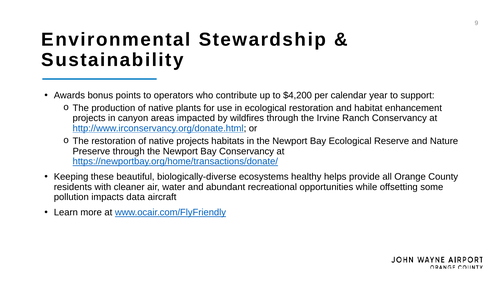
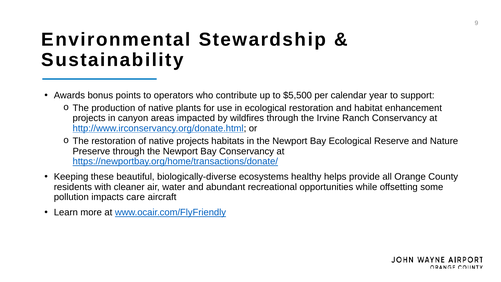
$4,200: $4,200 -> $5,500
data: data -> care
